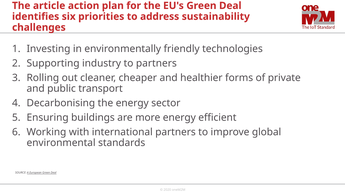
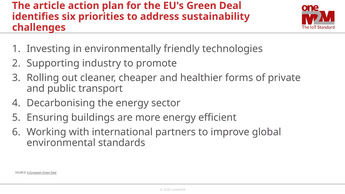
to partners: partners -> promote
